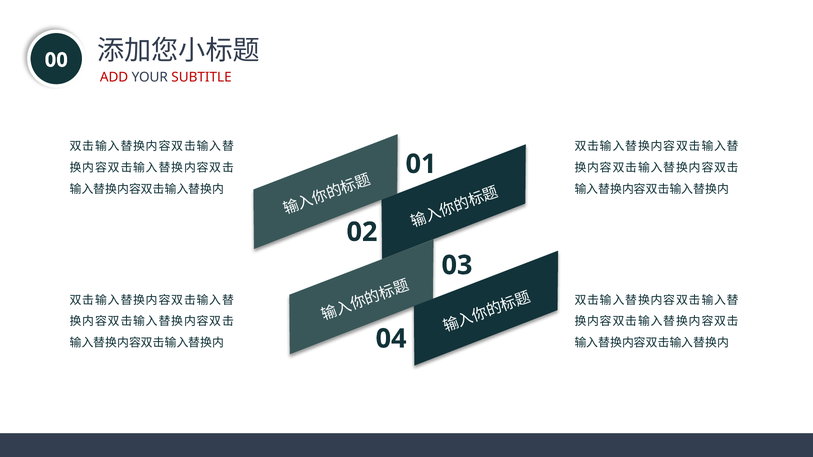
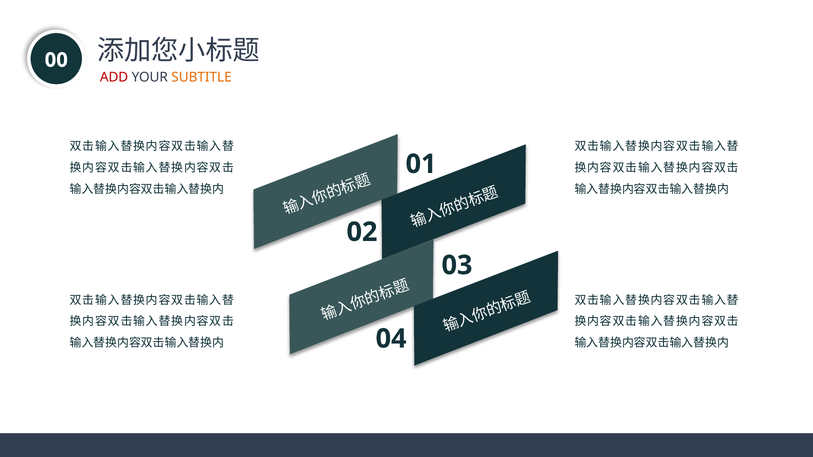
SUBTITLE colour: red -> orange
